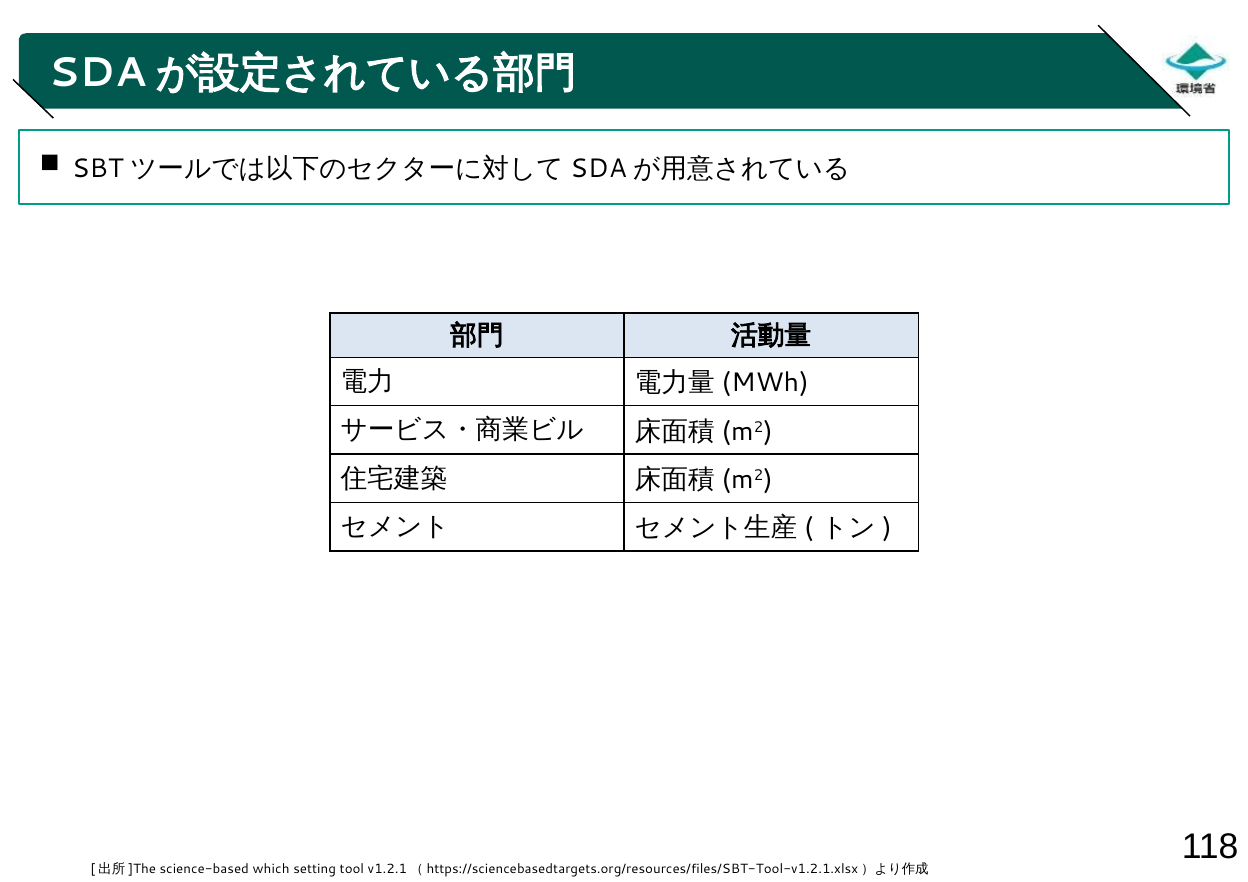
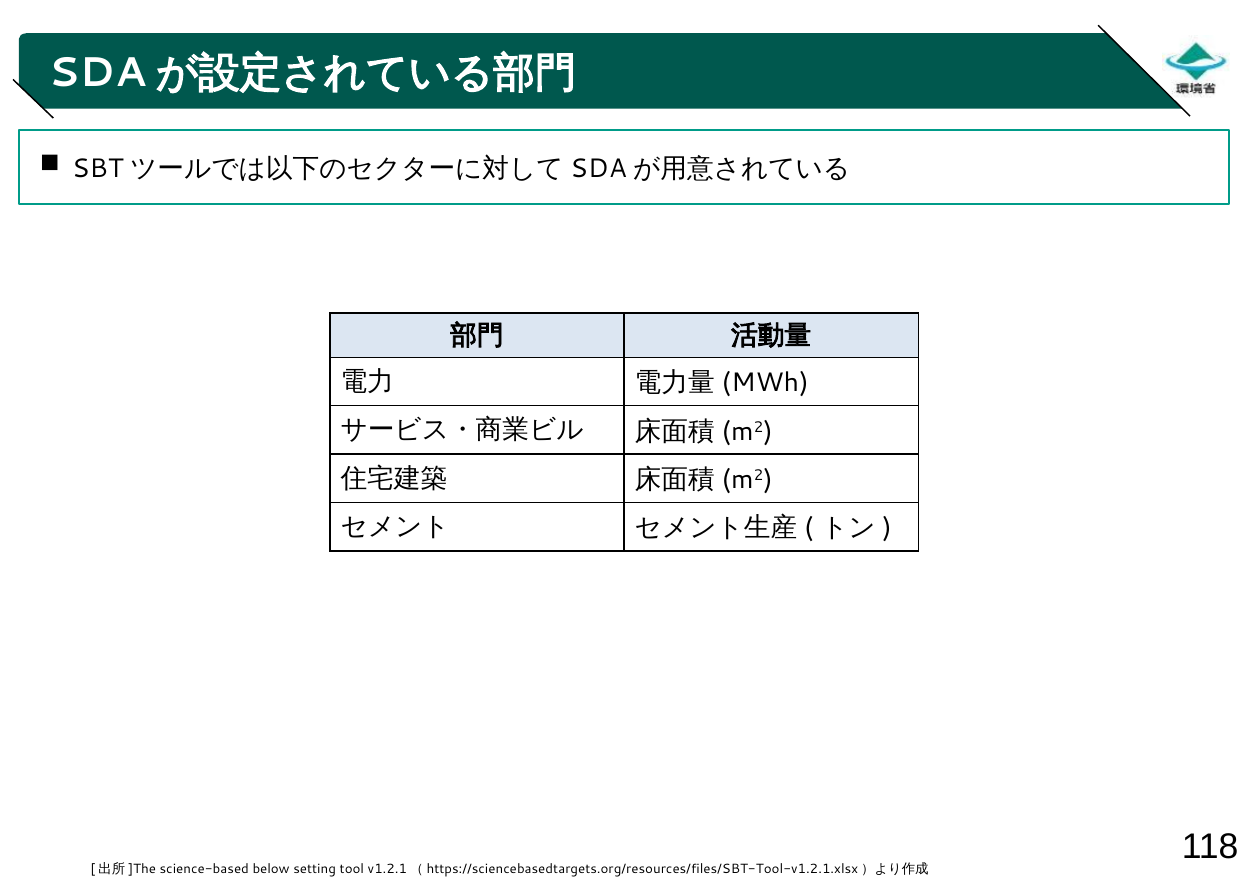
which: which -> below
